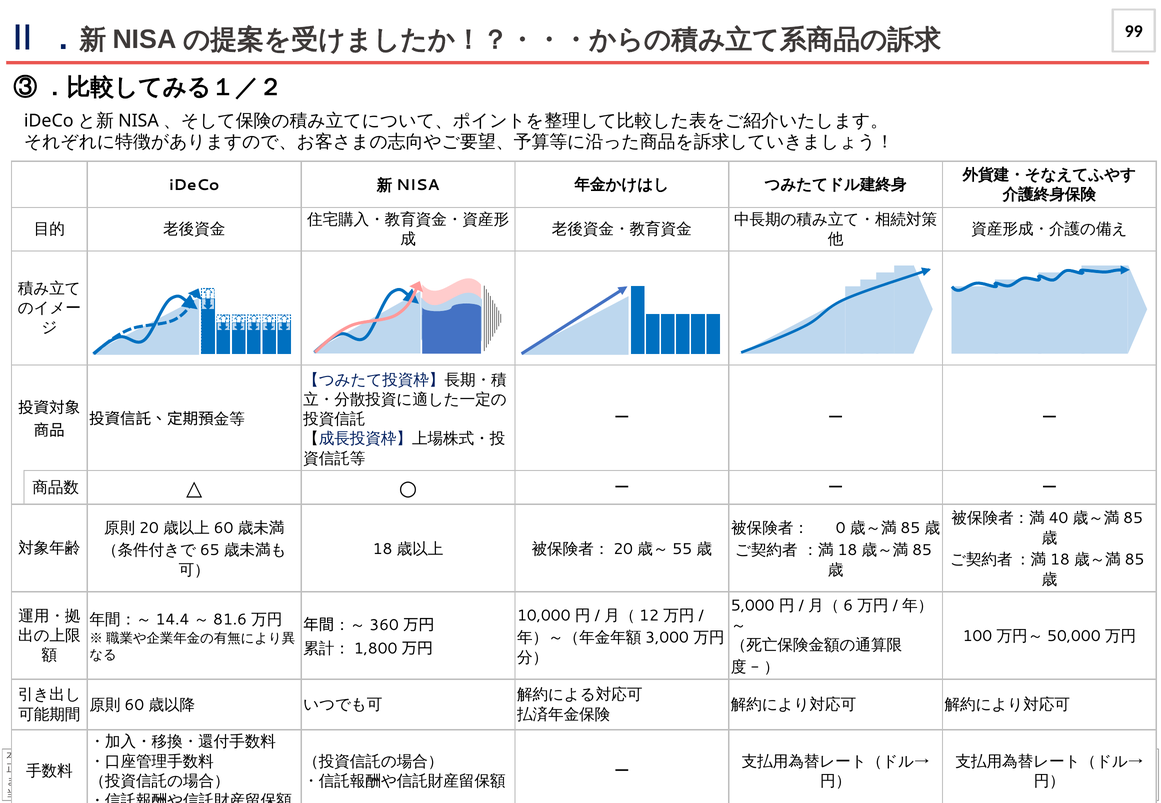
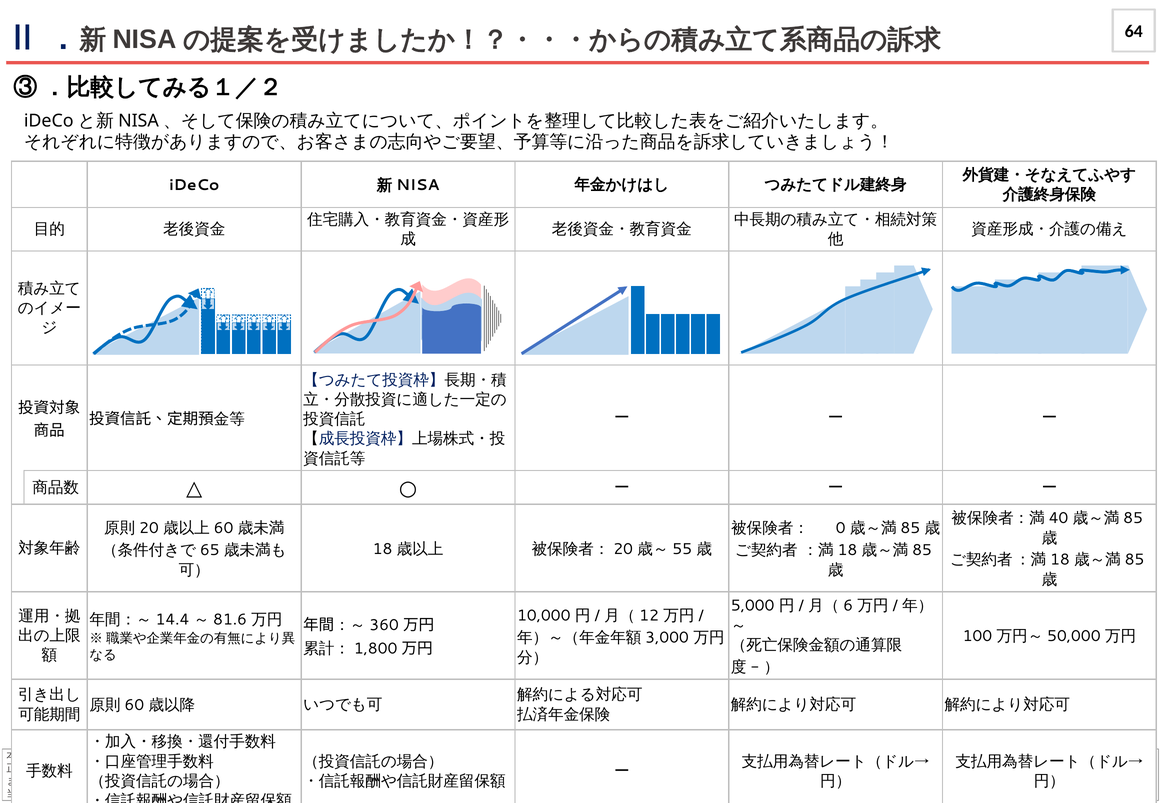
99: 99 -> 64
